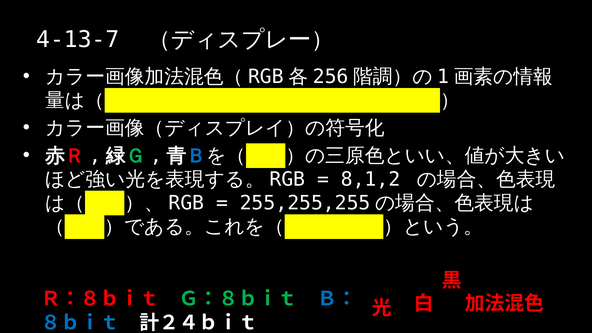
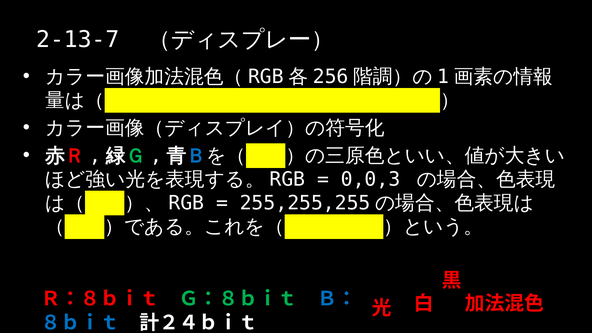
4-13-7: 4-13-7 -> 2-13-7
8,1,2: 8,1,2 -> 0,0,3
